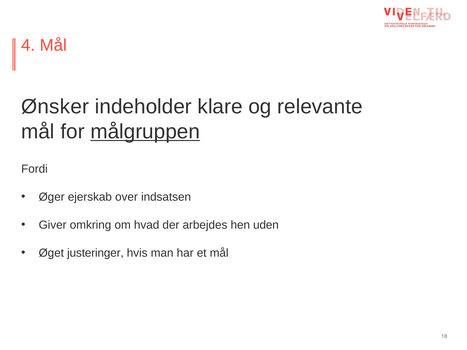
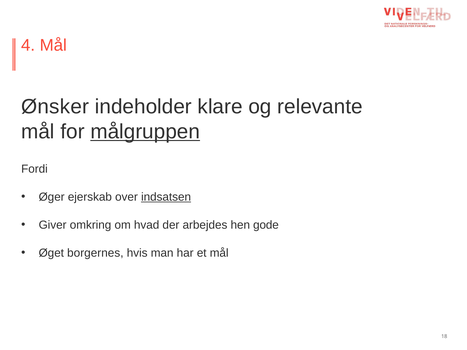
indsatsen underline: none -> present
uden: uden -> gode
justeringer: justeringer -> borgernes
